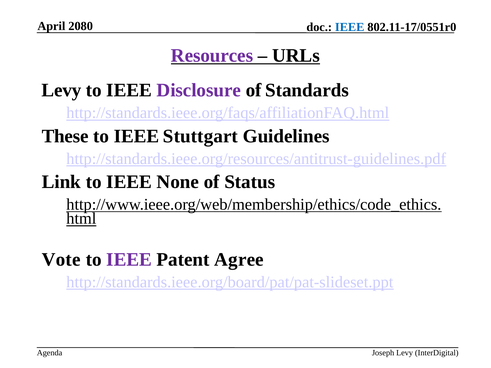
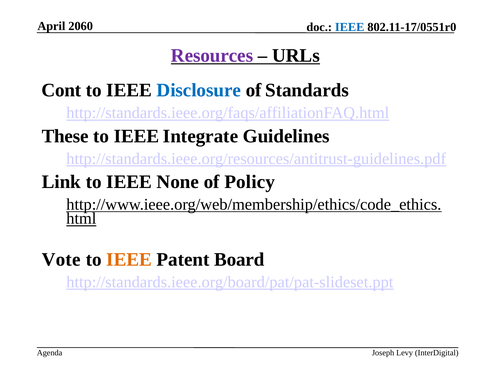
2080: 2080 -> 2060
Levy at (61, 90): Levy -> Cont
Disclosure colour: purple -> blue
Stuttgart: Stuttgart -> Integrate
Status: Status -> Policy
IEEE at (129, 260) colour: purple -> orange
Agree: Agree -> Board
